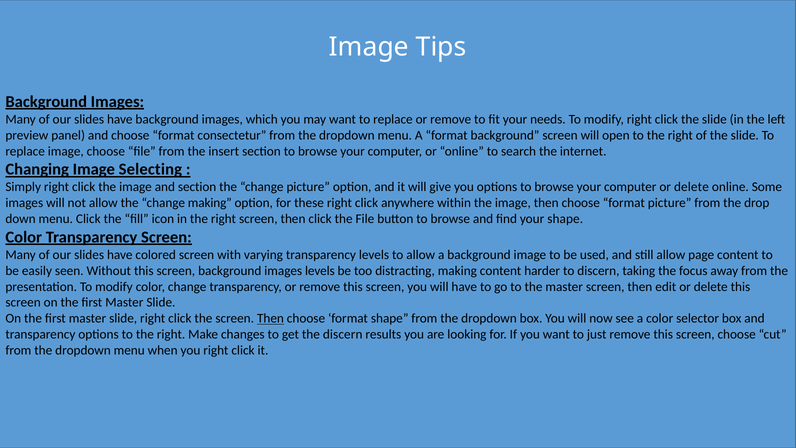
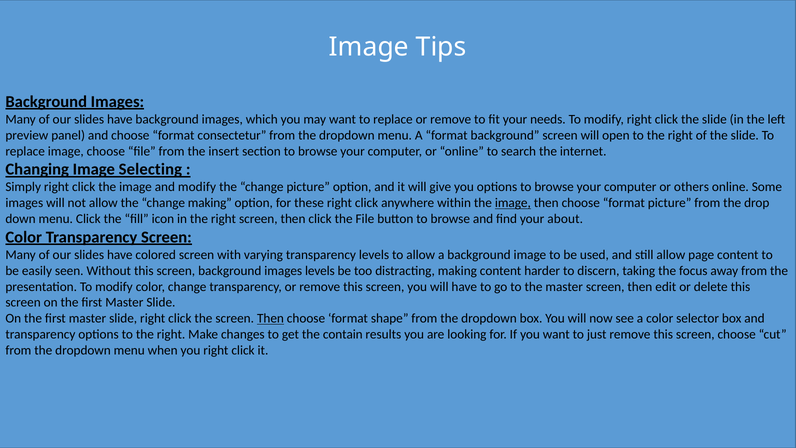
and section: section -> modify
computer or delete: delete -> others
image at (513, 203) underline: none -> present
your shape: shape -> about
the discern: discern -> contain
